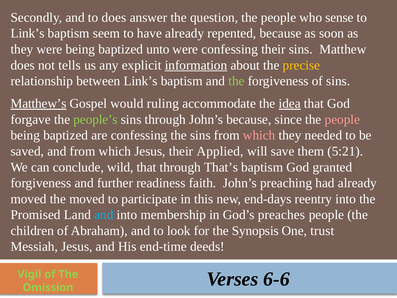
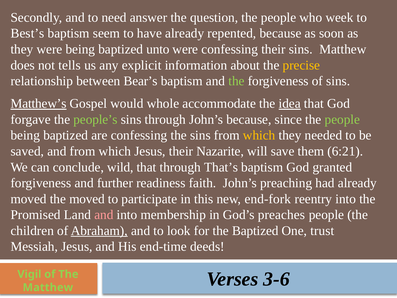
to does: does -> need
sense: sense -> week
Link’s at (28, 33): Link’s -> Best’s
information underline: present -> none
between Link’s: Link’s -> Bear’s
ruling: ruling -> whole
people at (342, 119) colour: pink -> light green
which at (259, 135) colour: pink -> yellow
Applied: Applied -> Nazarite
5:21: 5:21 -> 6:21
end-days: end-days -> end-fork
and at (104, 215) colour: light blue -> pink
Abraham underline: none -> present
the Synopsis: Synopsis -> Baptized
6-6: 6-6 -> 3-6
Omission at (48, 287): Omission -> Matthew
